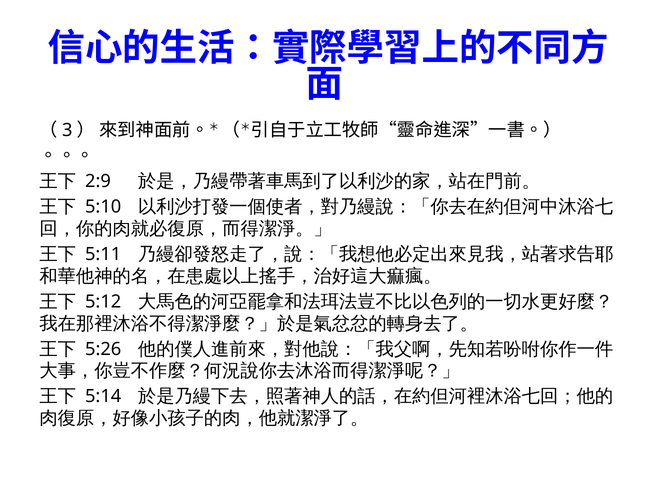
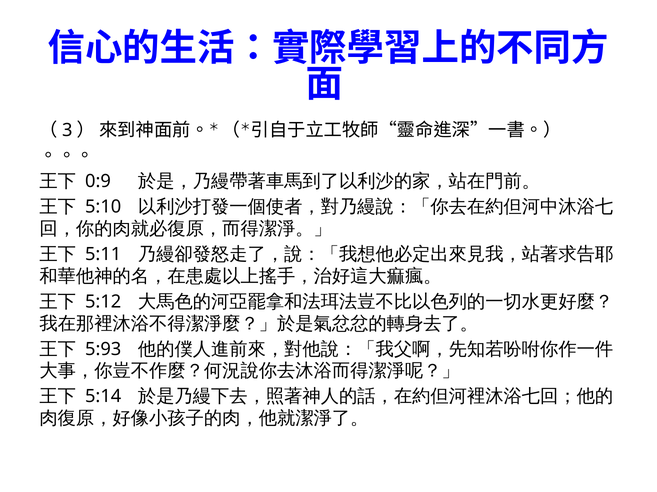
2:9: 2:9 -> 0:9
5:26: 5:26 -> 5:93
